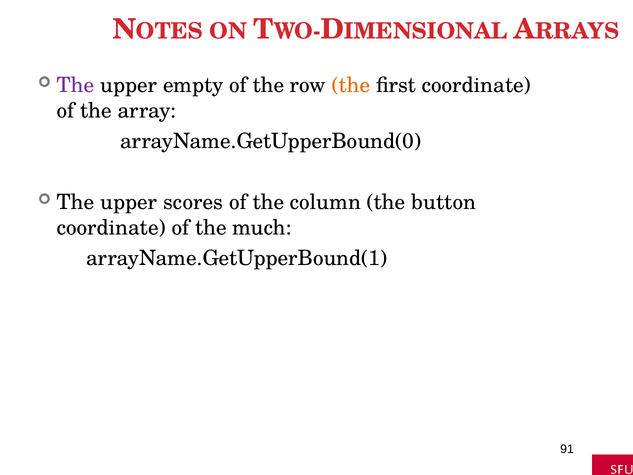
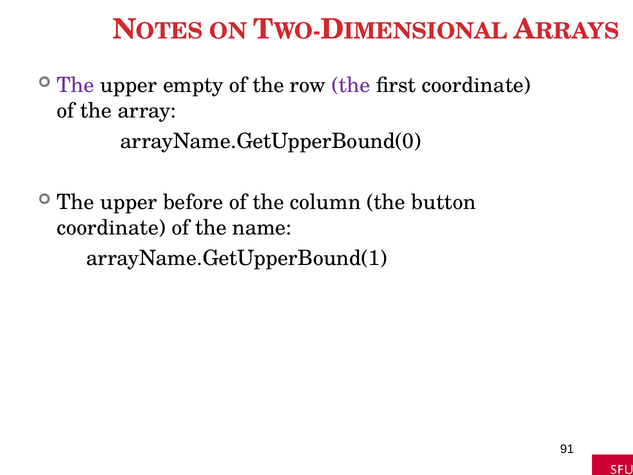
the at (351, 85) colour: orange -> purple
scores: scores -> before
much: much -> name
